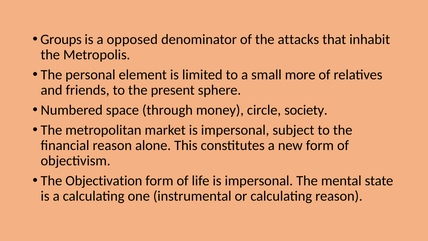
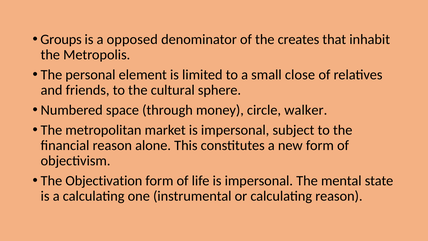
attacks: attacks -> creates
more: more -> close
present: present -> cultural
society: society -> walker
